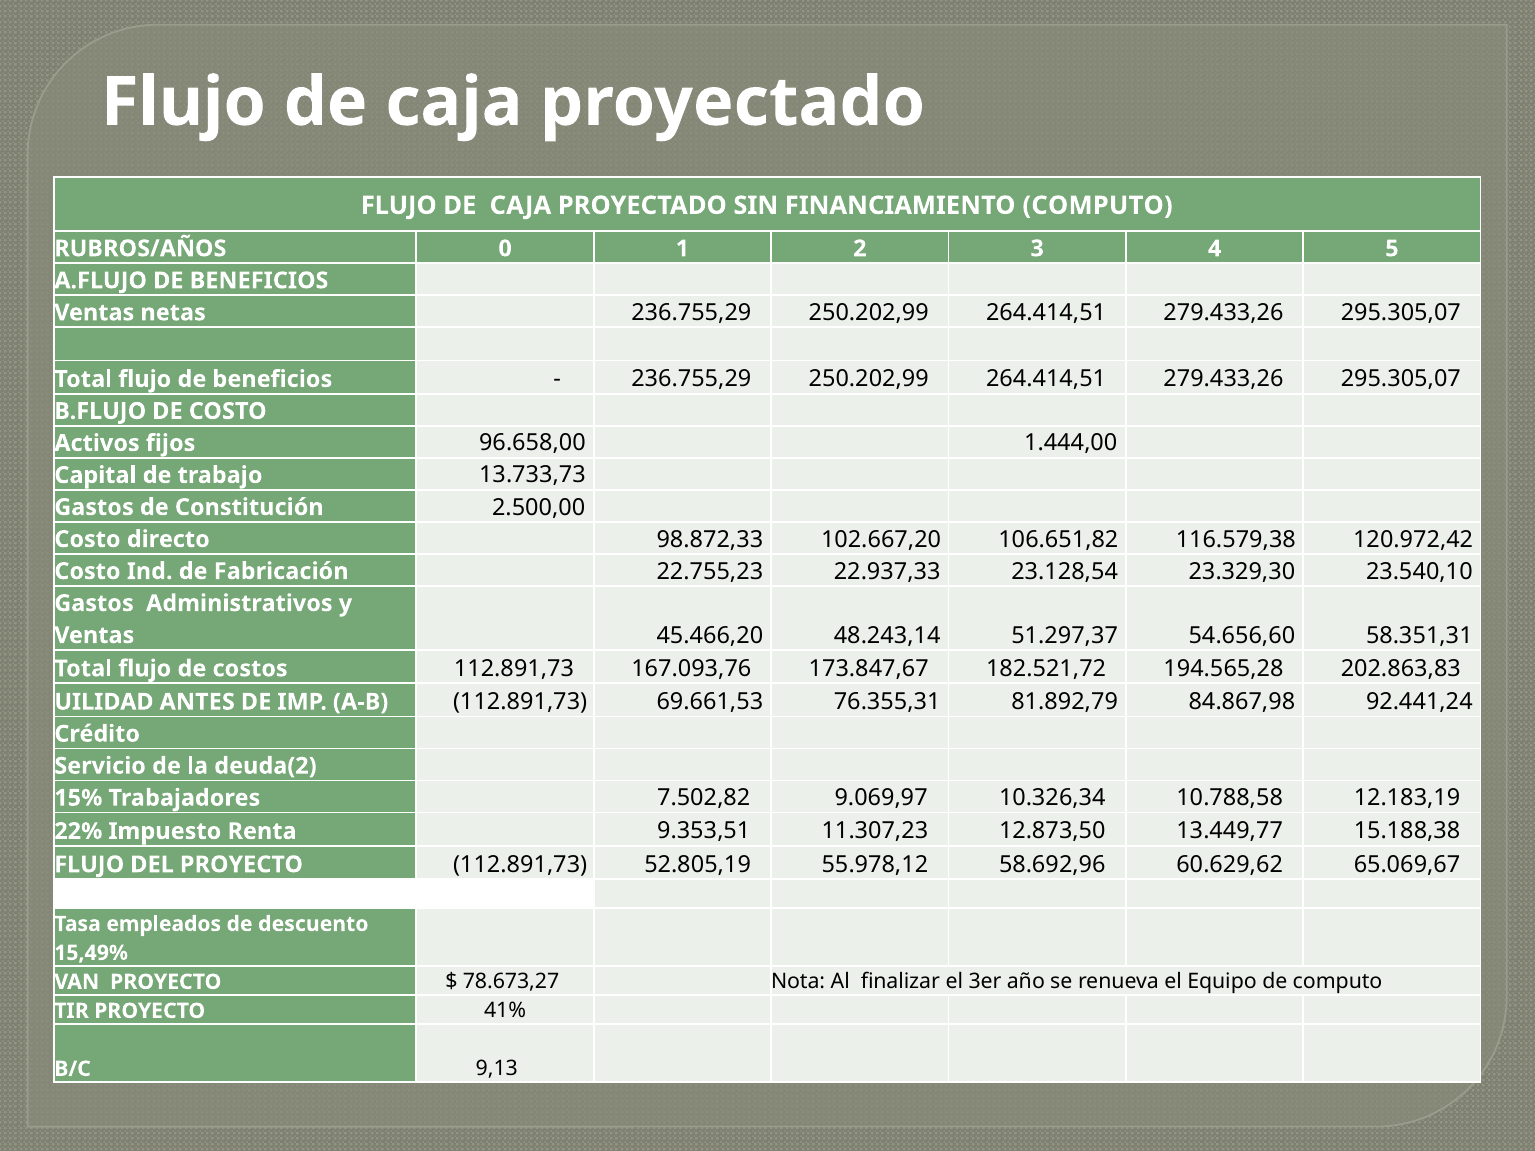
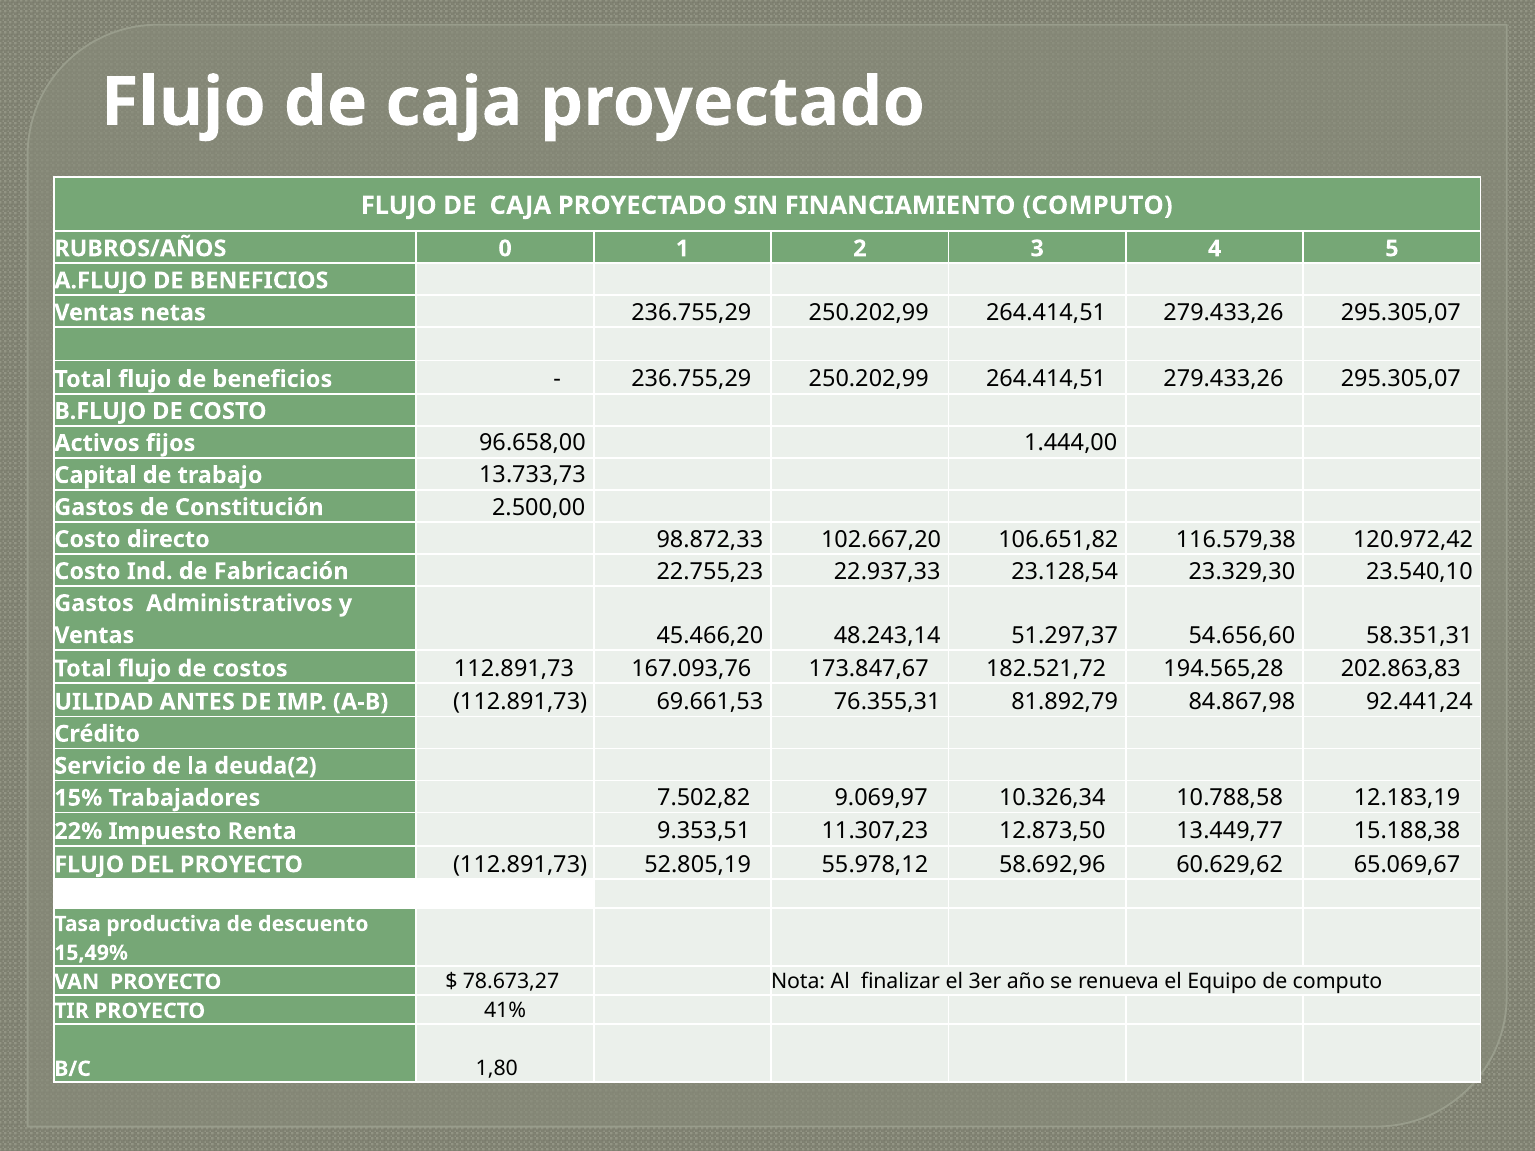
empleados: empleados -> productiva
9,13: 9,13 -> 1,80
